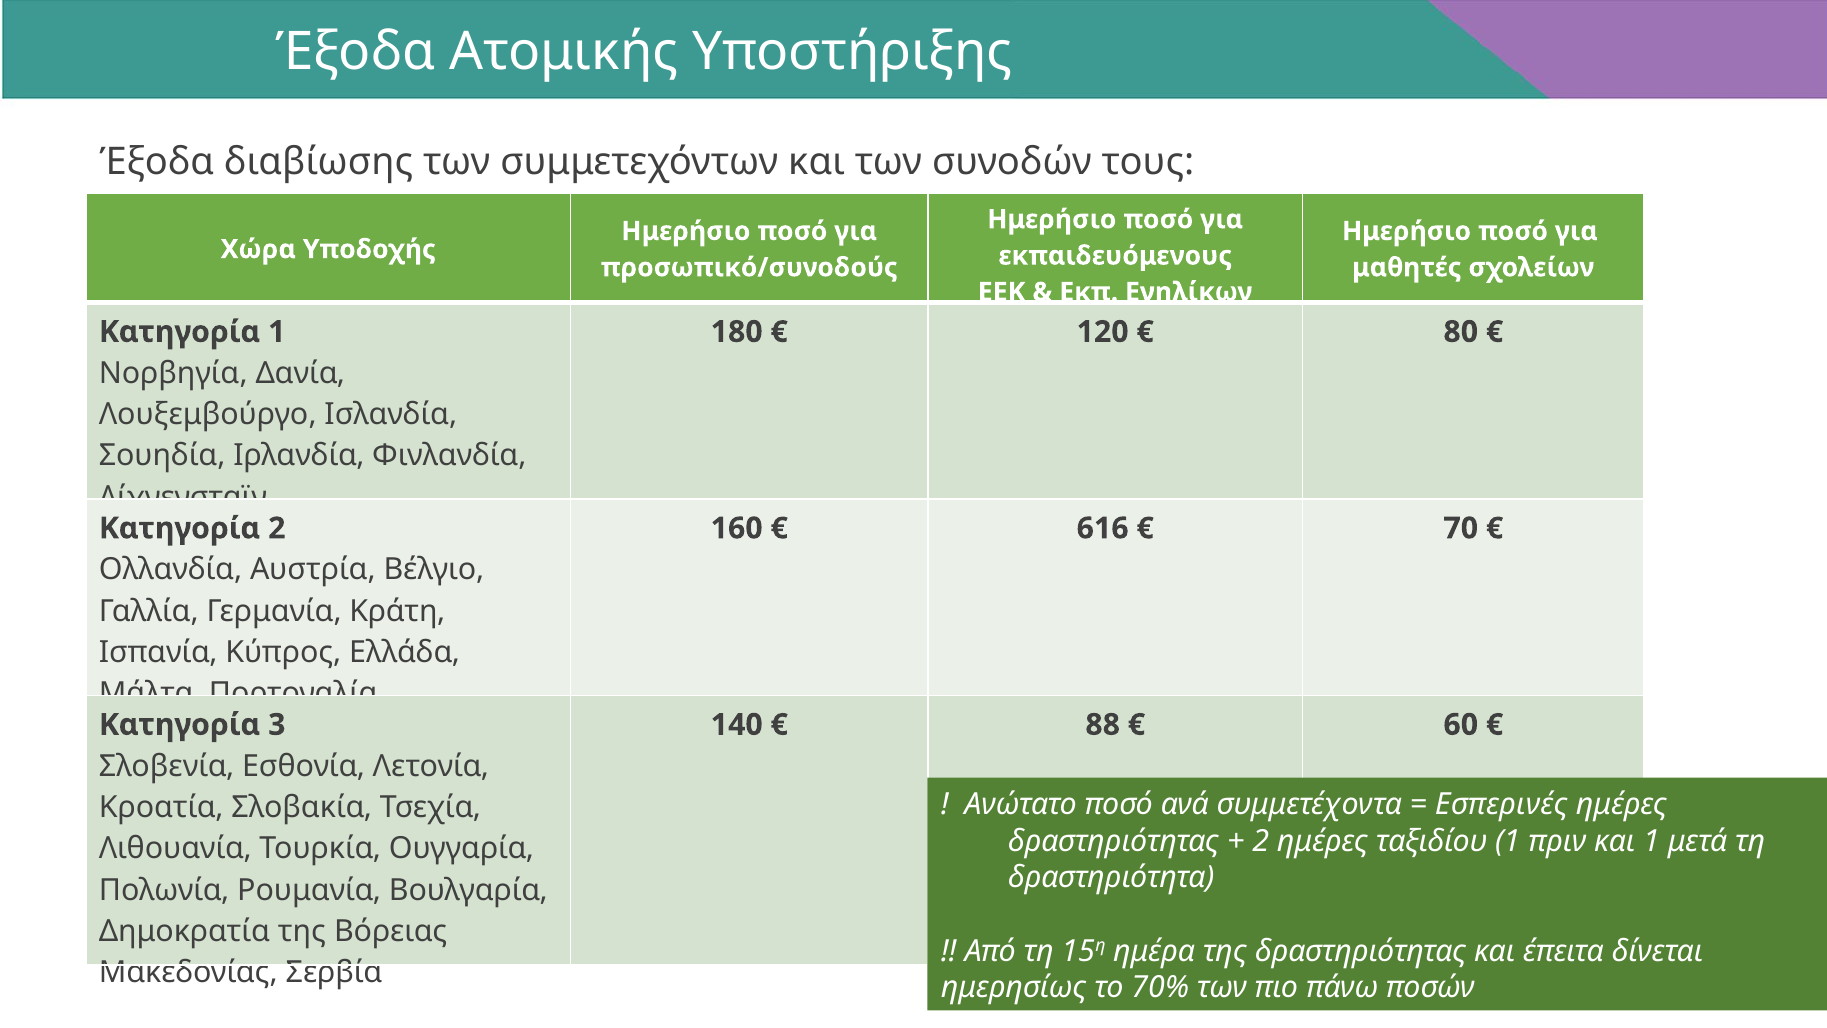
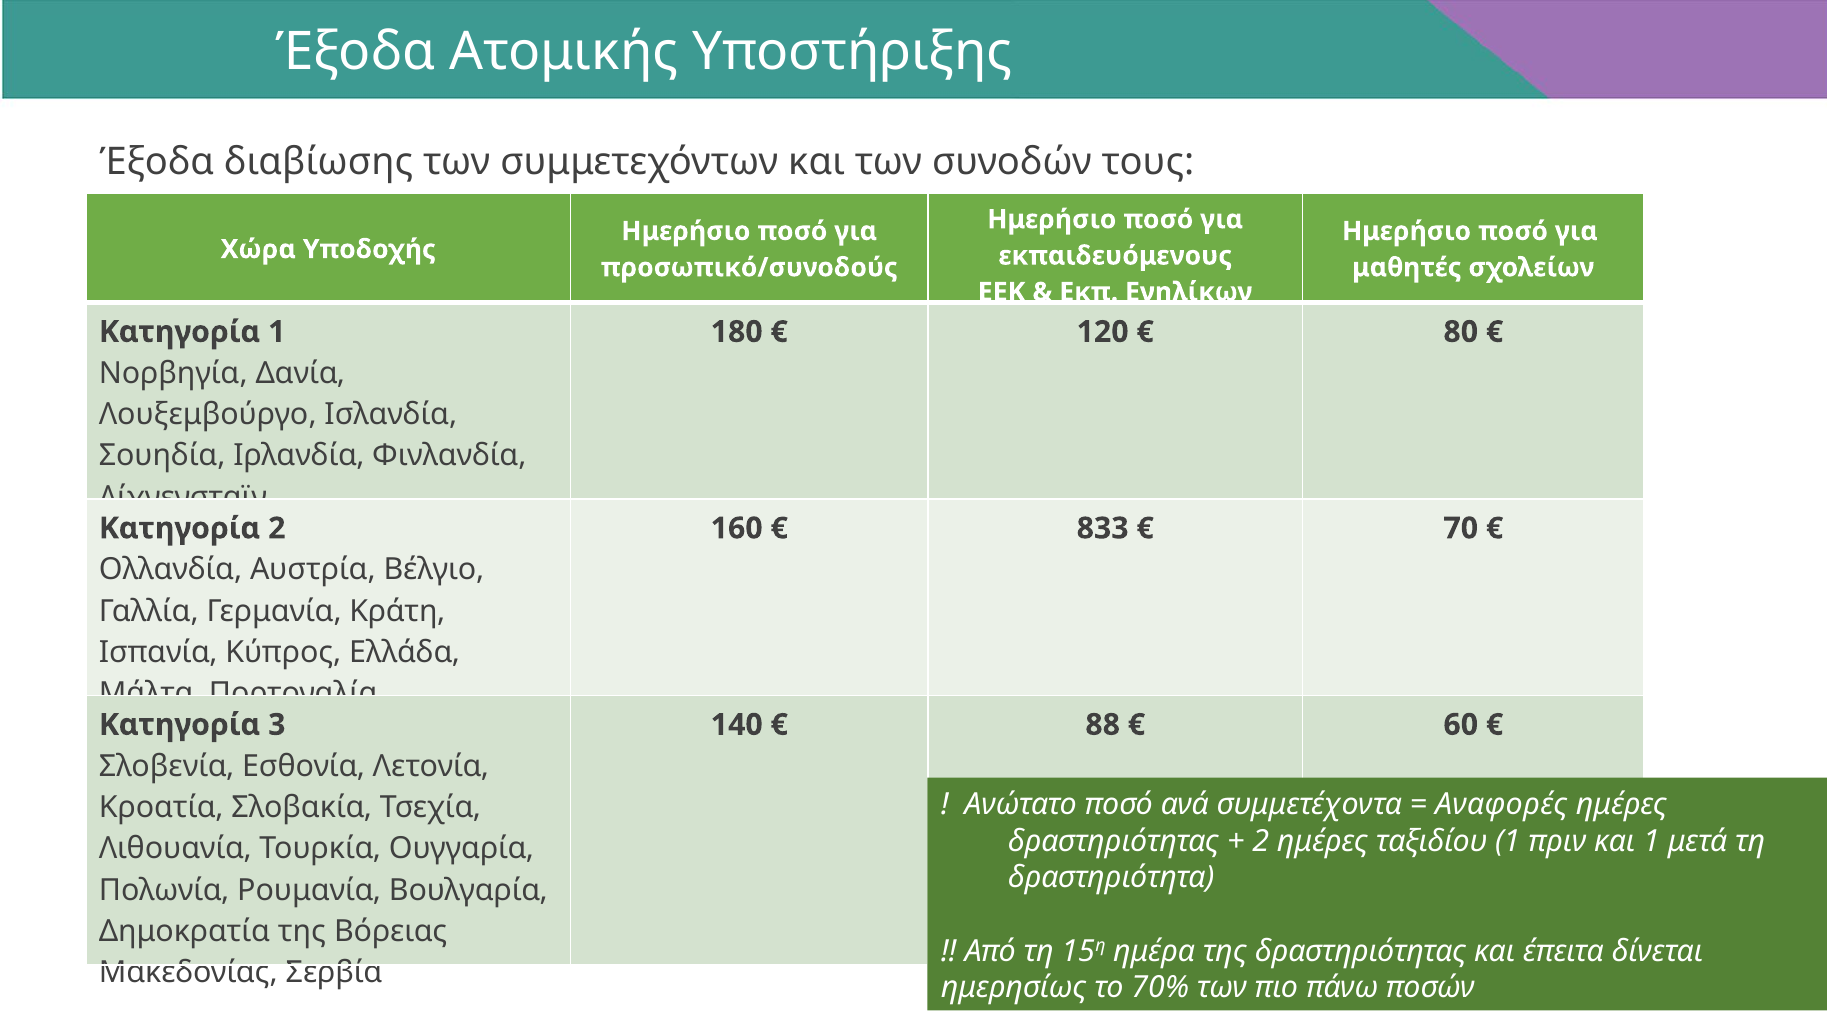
616: 616 -> 833
Εσπερινές: Εσπερινές -> Αναφορές
